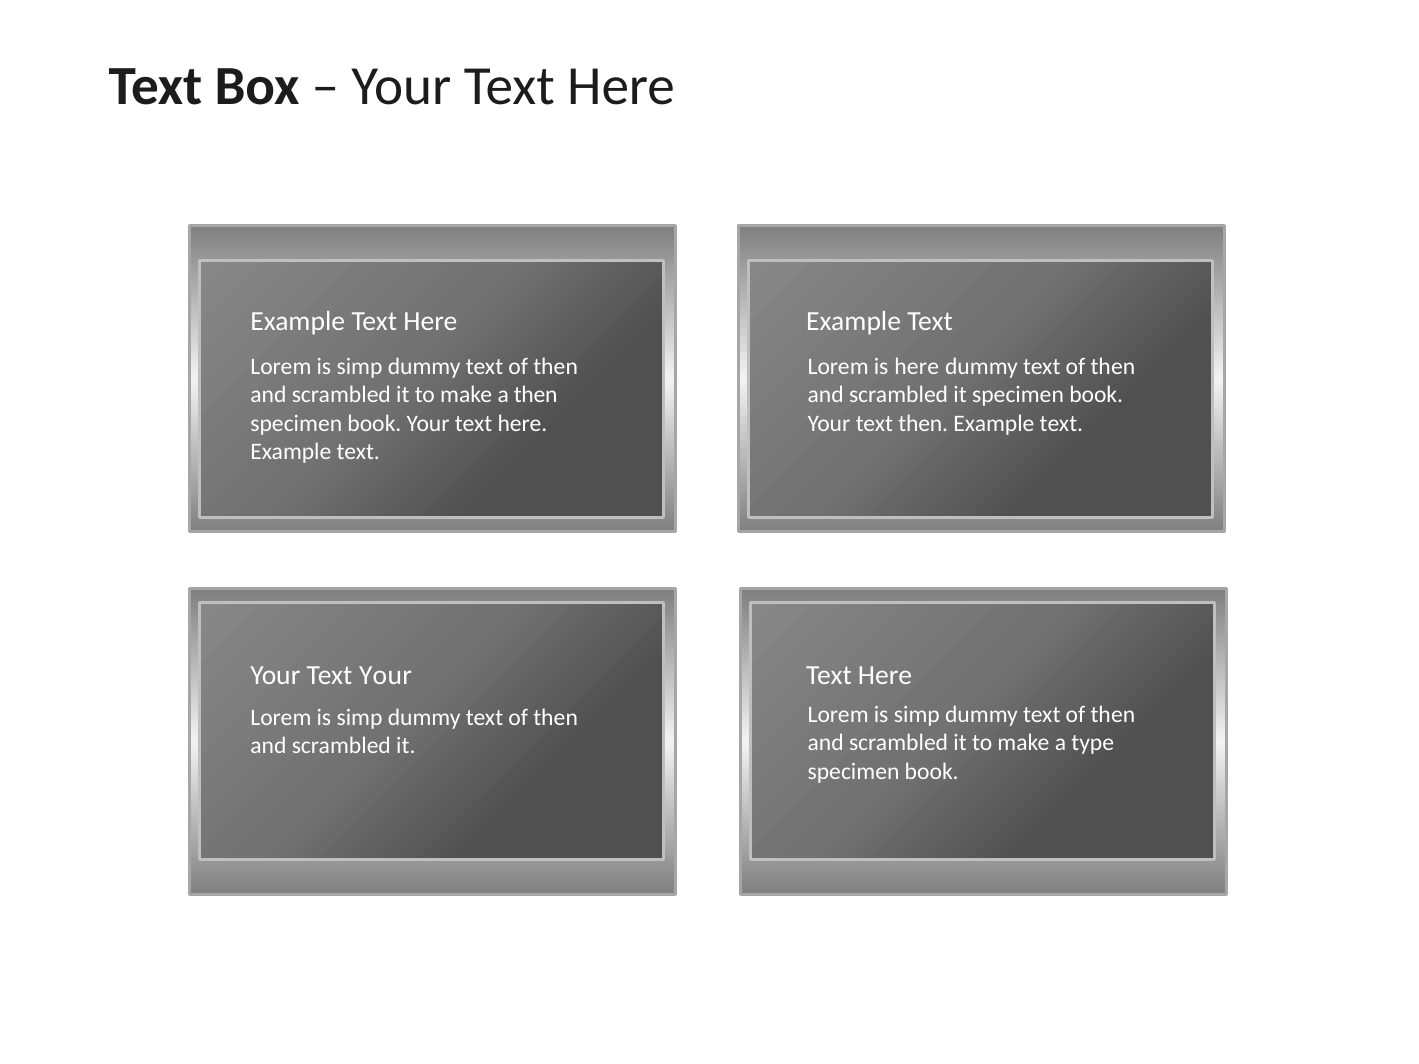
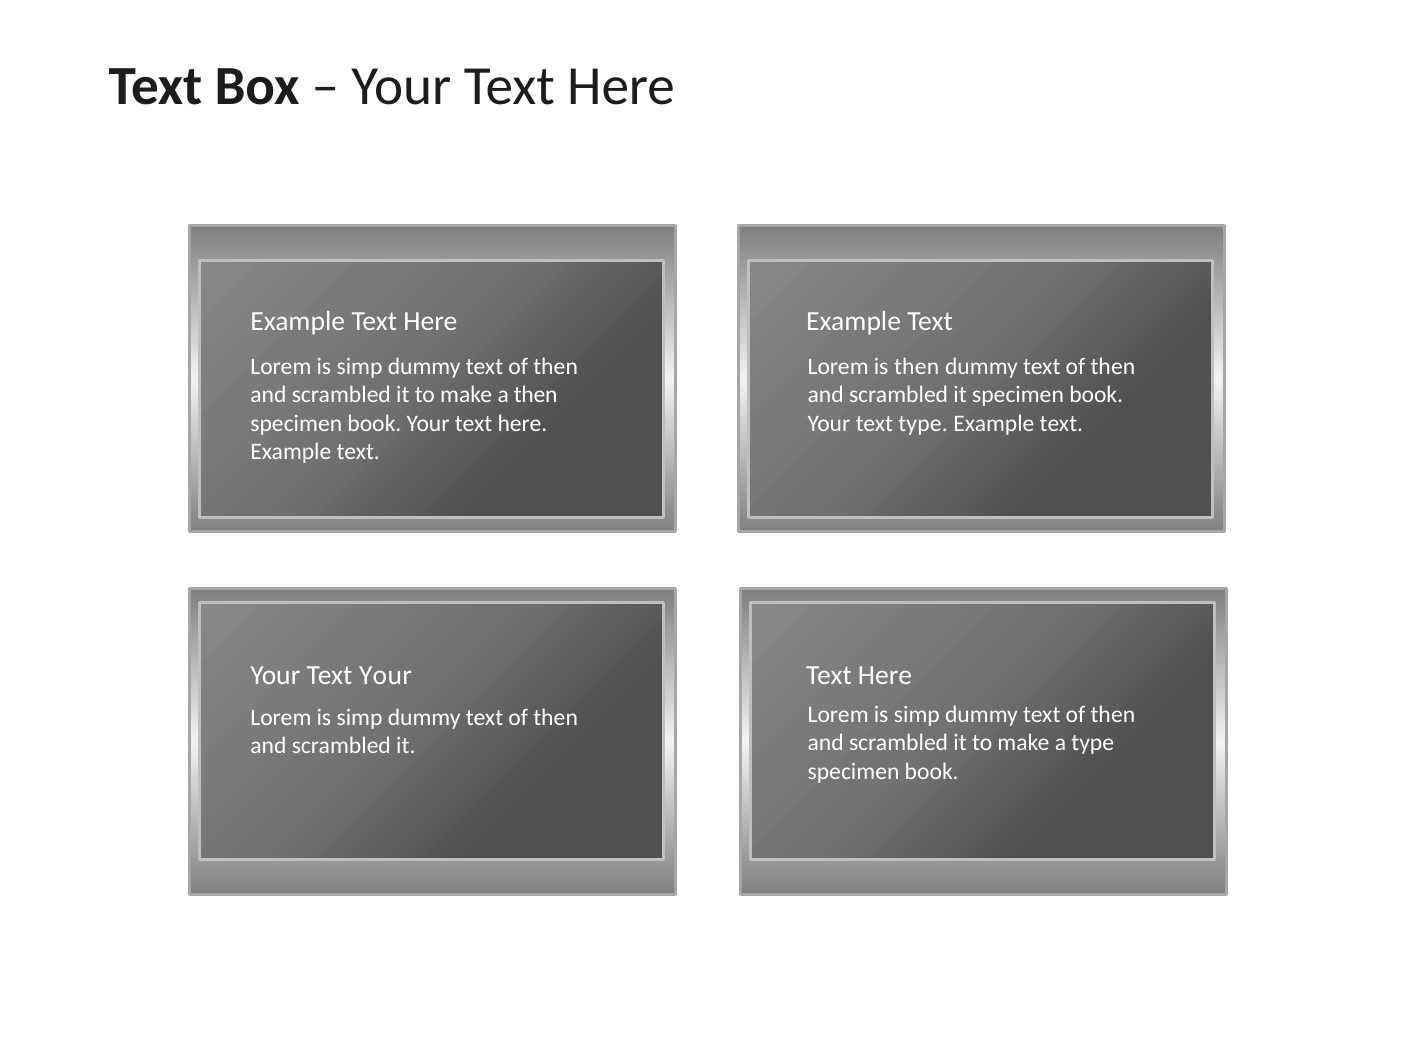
is here: here -> then
text then: then -> type
